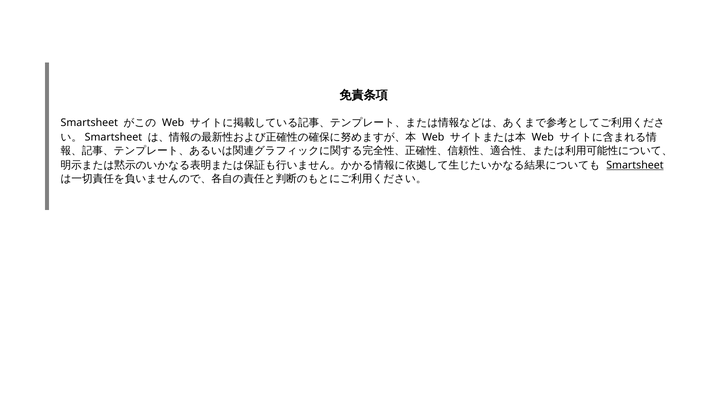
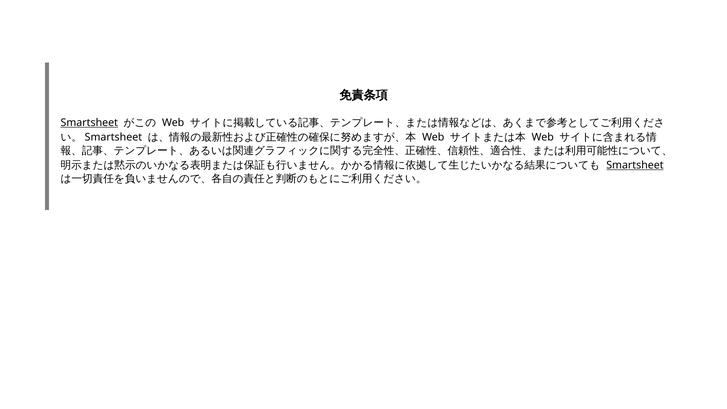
Smartsheet at (89, 123) underline: none -> present
